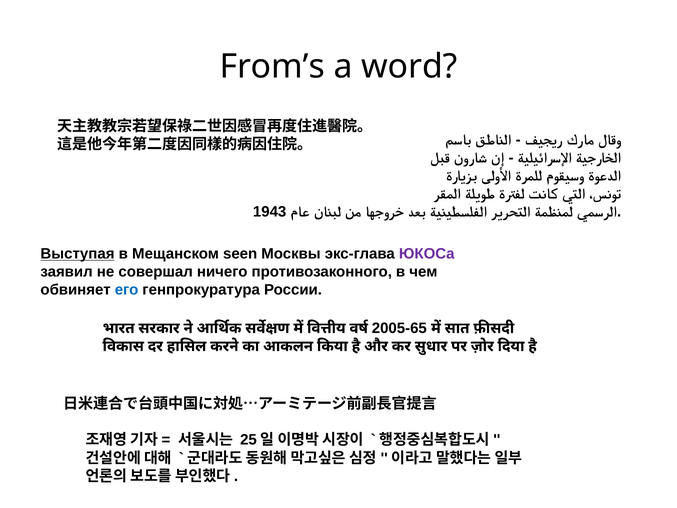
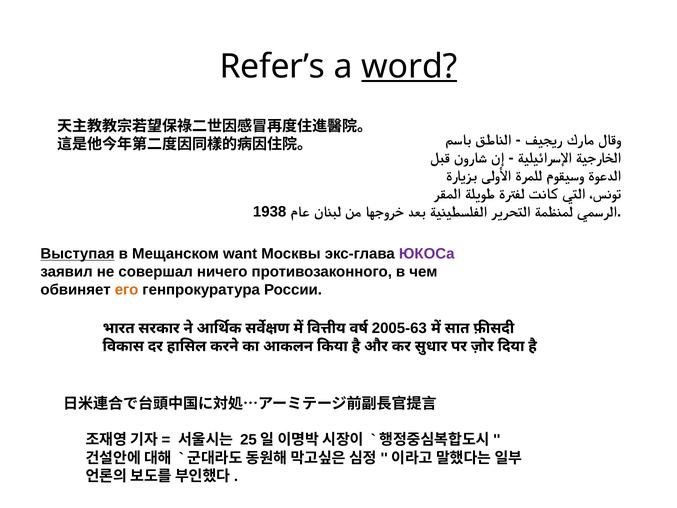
From’s: From’s -> Refer’s
word underline: none -> present
1943: 1943 -> 1938
seen: seen -> want
его colour: blue -> orange
2005-65: 2005-65 -> 2005-63
